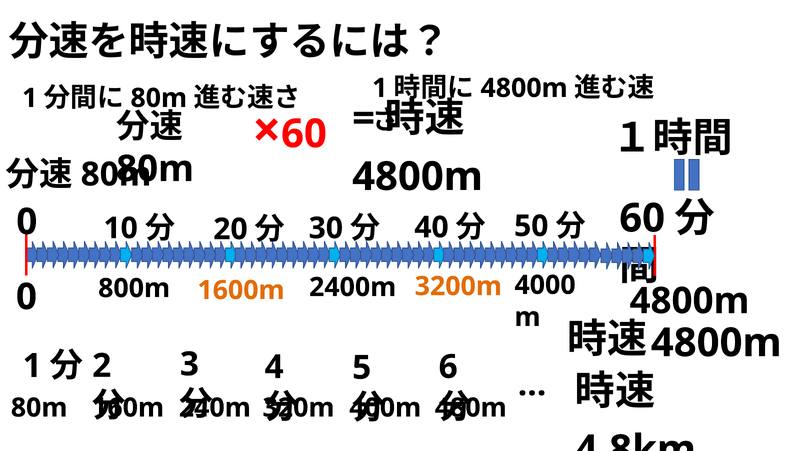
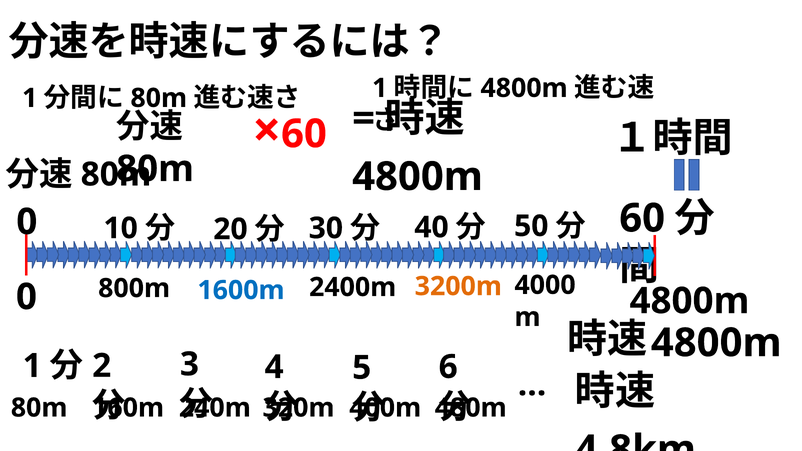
1600m colour: orange -> blue
